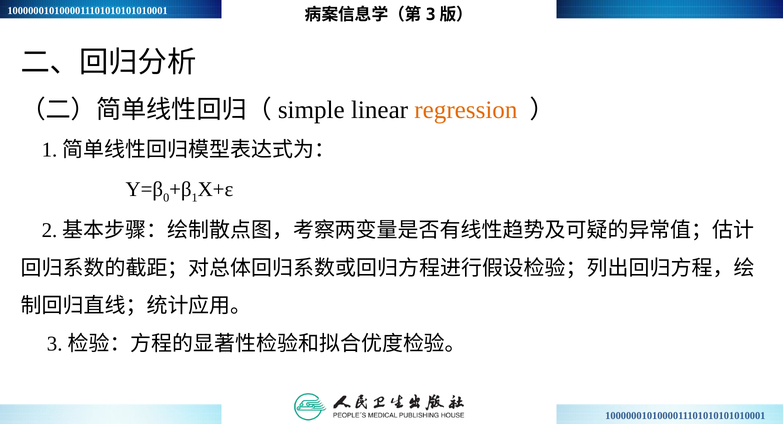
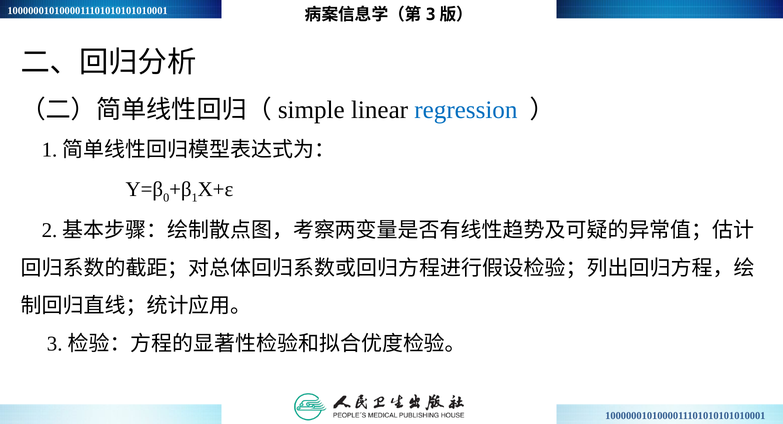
regression colour: orange -> blue
